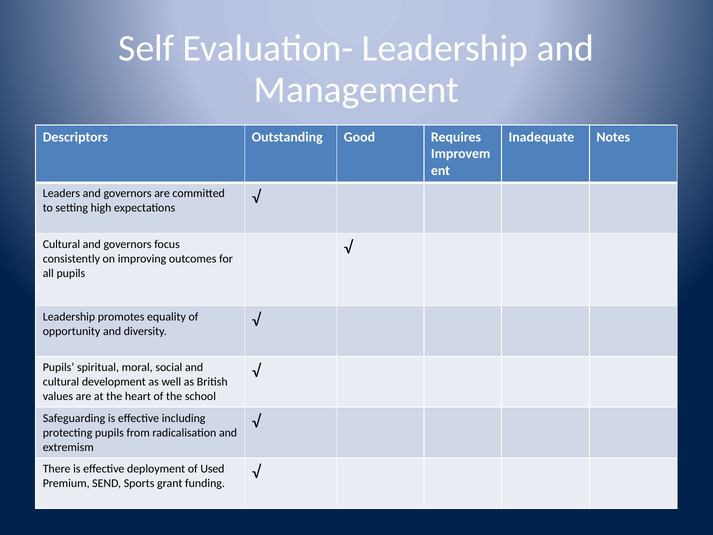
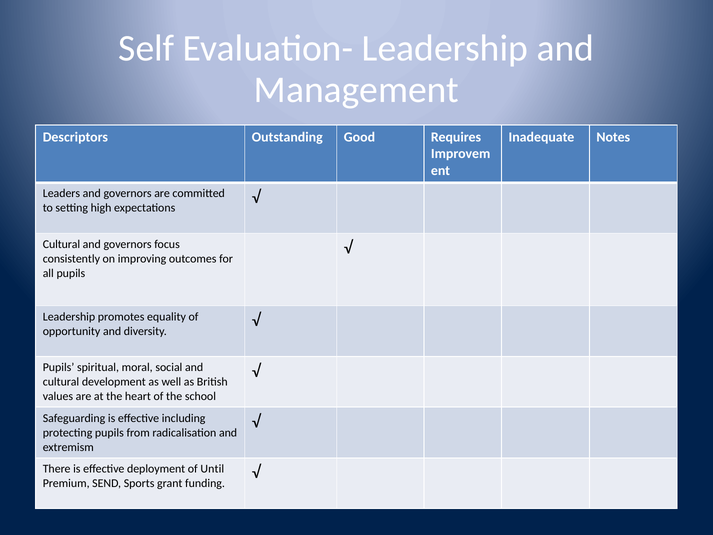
Used: Used -> Until
